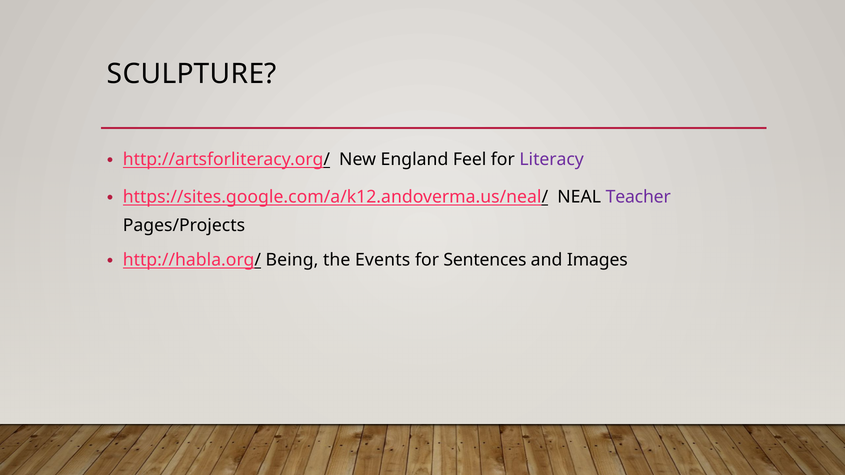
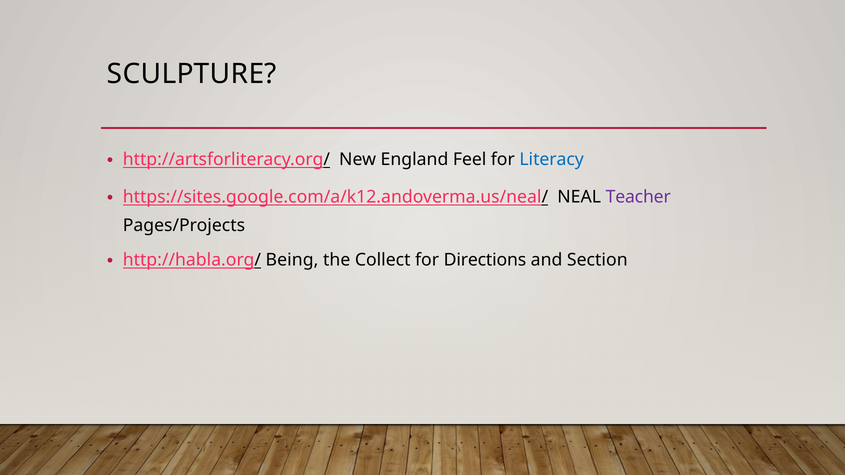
Literacy colour: purple -> blue
Events: Events -> Collect
Sentences: Sentences -> Directions
Images: Images -> Section
